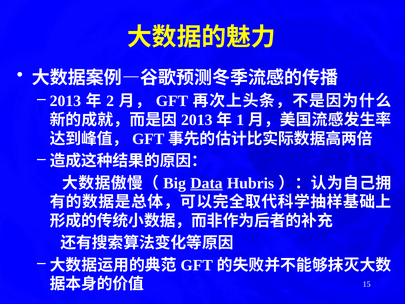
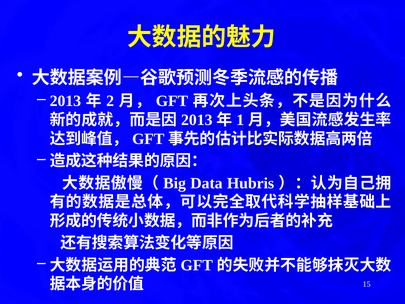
Data underline: present -> none
